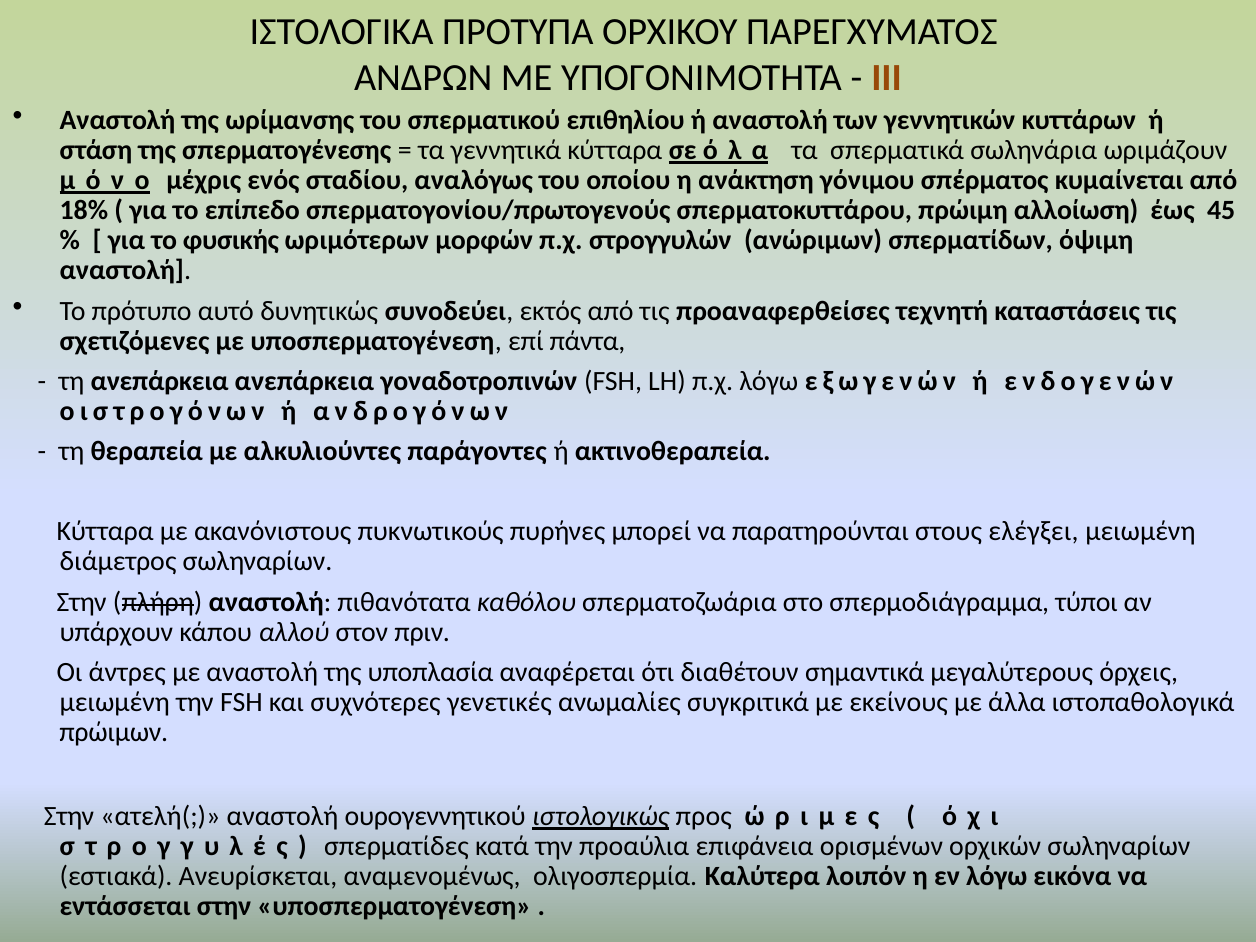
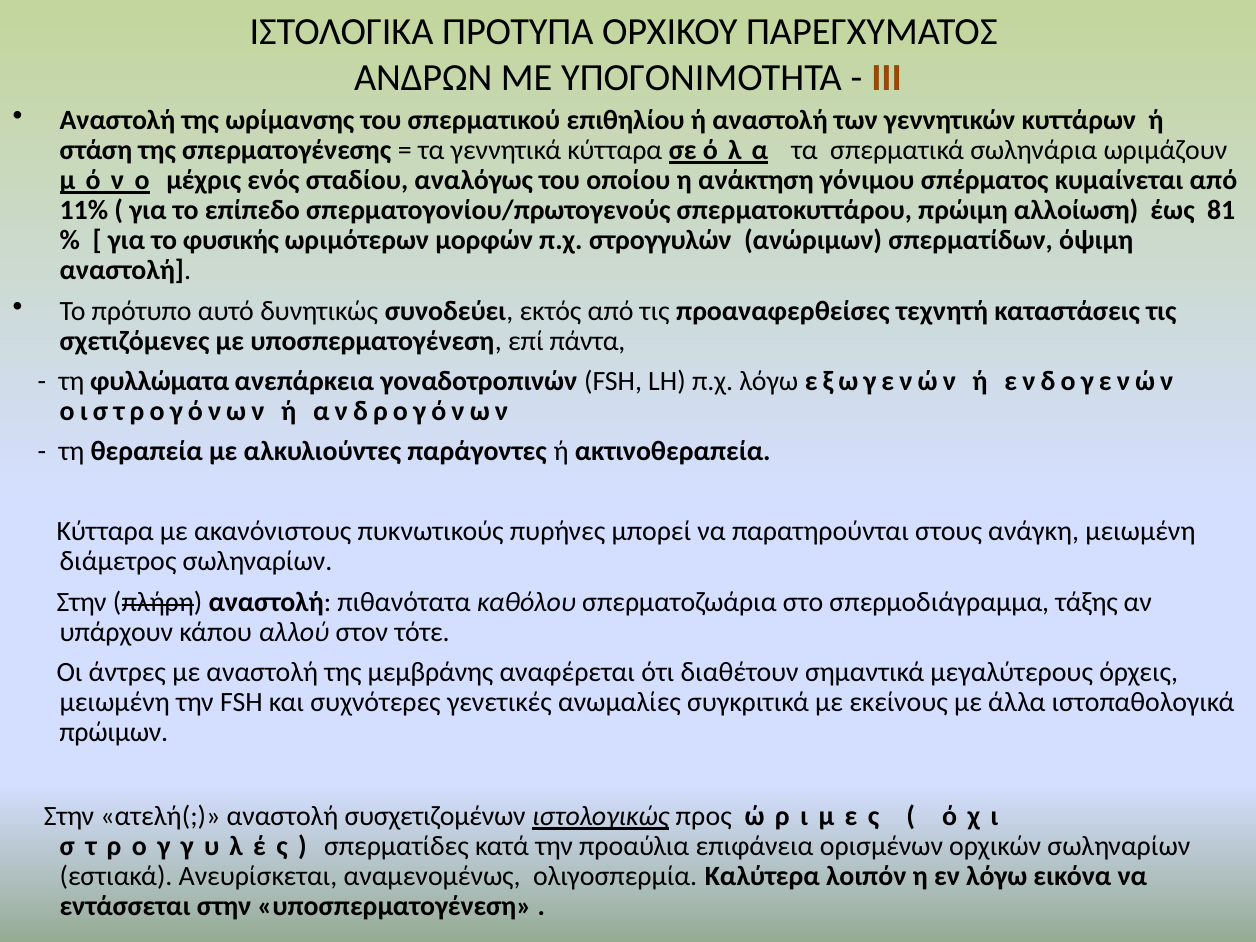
18%: 18% -> 11%
45: 45 -> 81
τη ανεπάρκεια: ανεπάρκεια -> φυλλώματα
ελέγξει: ελέγξει -> ανάγκη
τύποι: τύποι -> τάξης
πριν: πριν -> τότε
υποπλασία: υποπλασία -> μεμβράνης
ουρογεννητικού: ουρογεννητικού -> συσχετιζομένων
